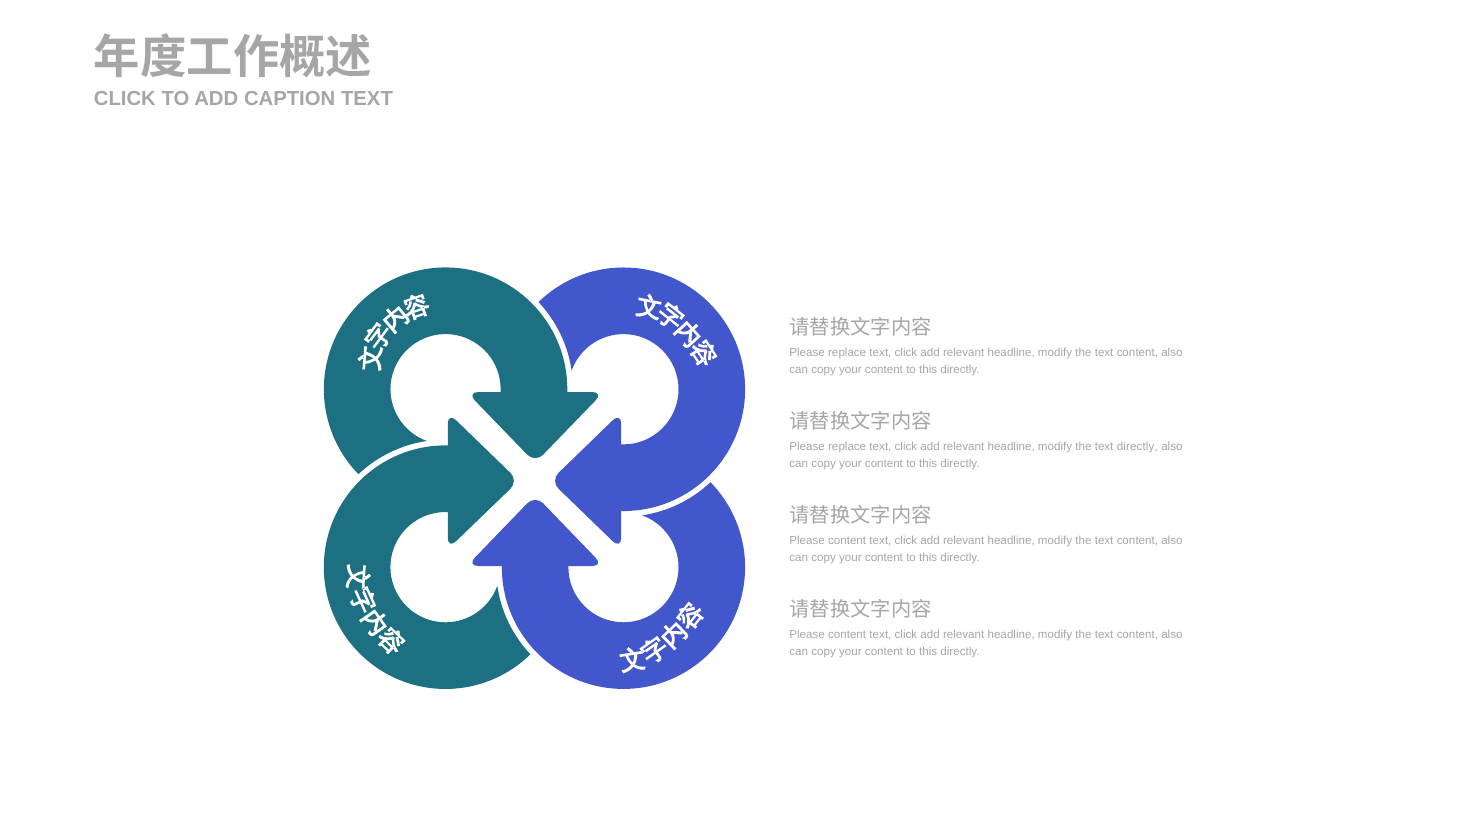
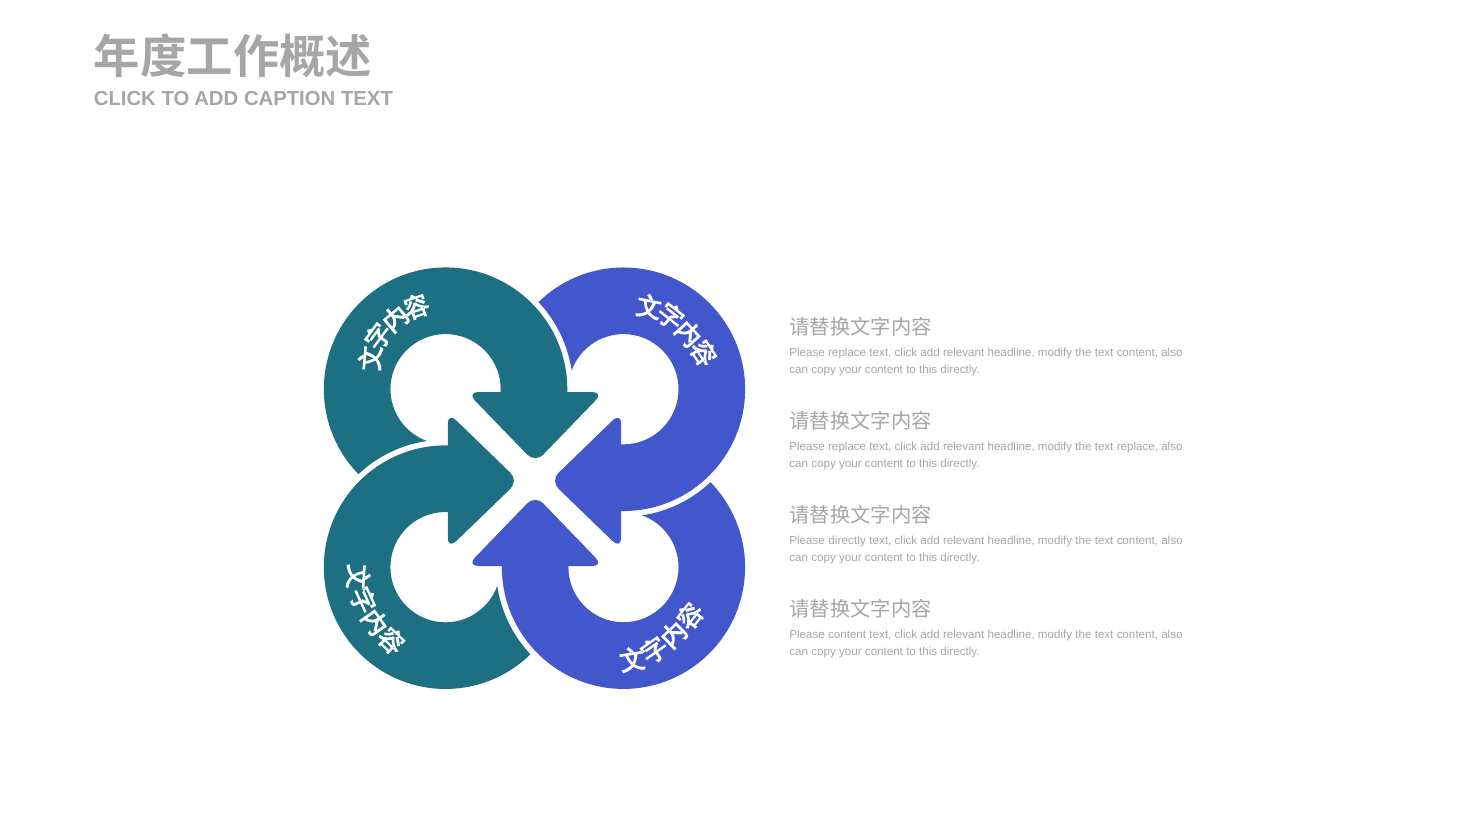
text directly: directly -> replace
content at (847, 541): content -> directly
